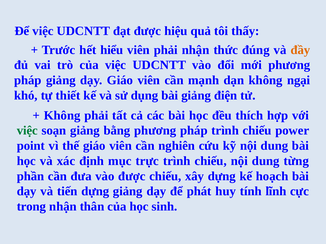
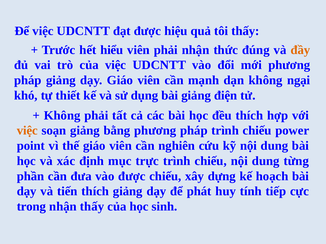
việc at (27, 131) colour: green -> orange
tiến dựng: dựng -> thích
lĩnh: lĩnh -> tiếp
nhận thân: thân -> thấy
